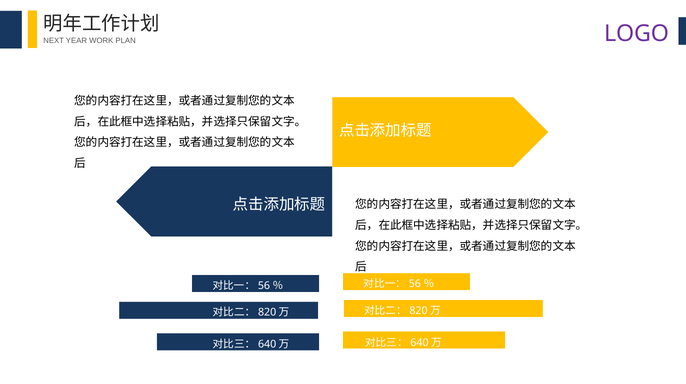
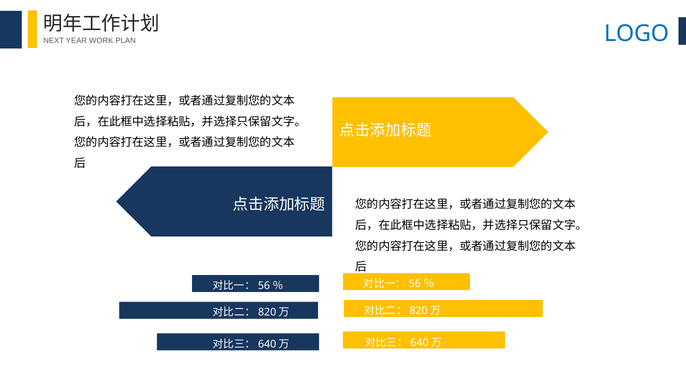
LOGO colour: purple -> blue
